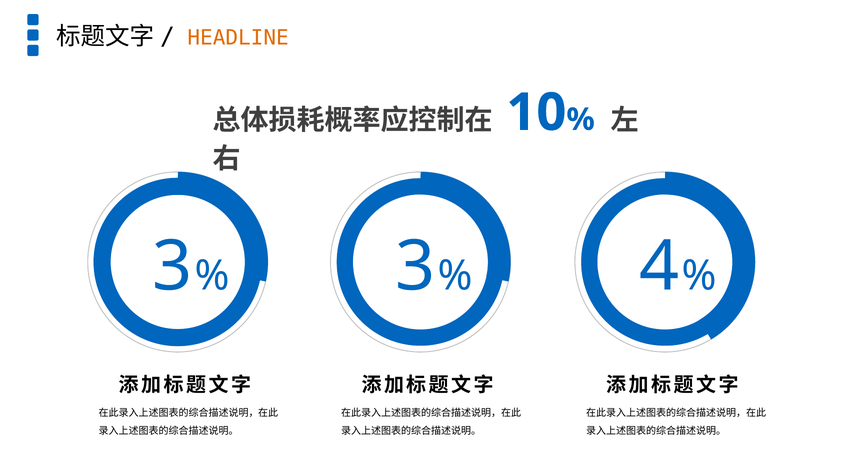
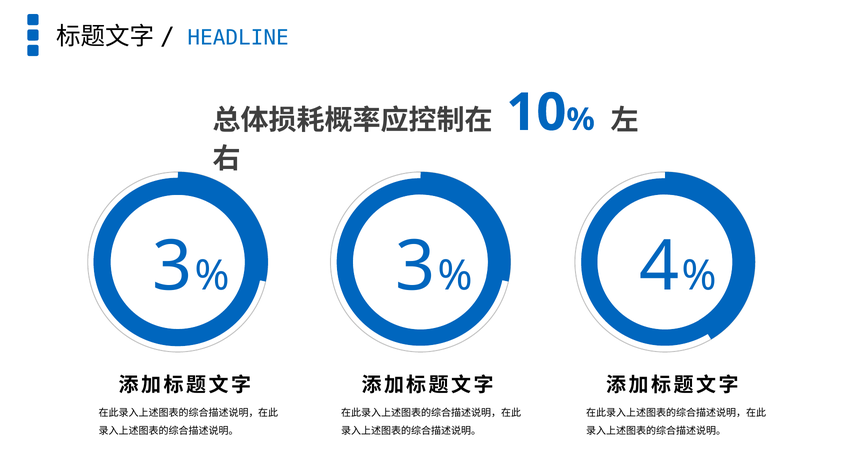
HEADLINE colour: orange -> blue
